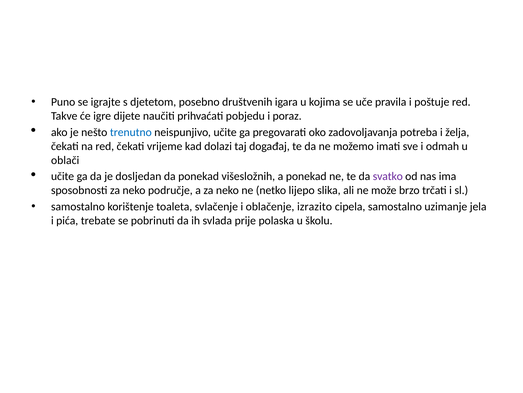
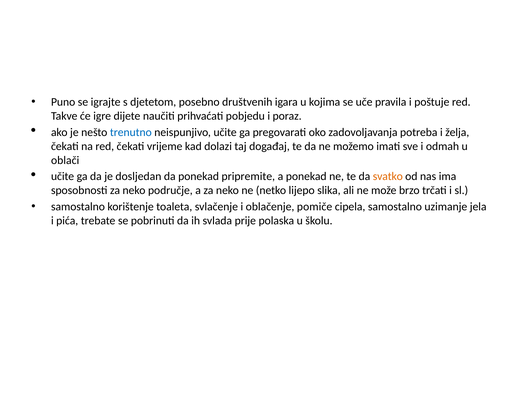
višesložnih: višesložnih -> pripremite
svatko colour: purple -> orange
izrazito: izrazito -> pomiče
